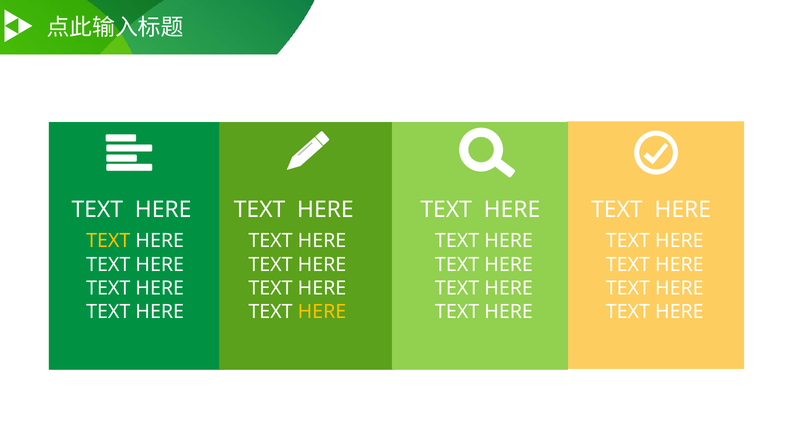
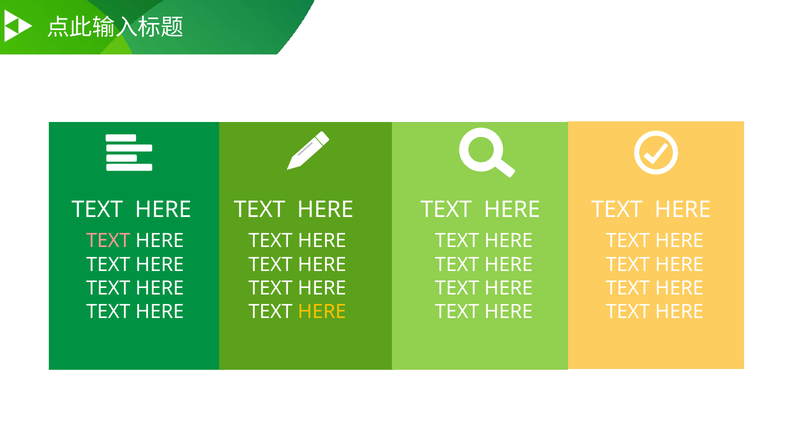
TEXT at (108, 241) colour: yellow -> pink
